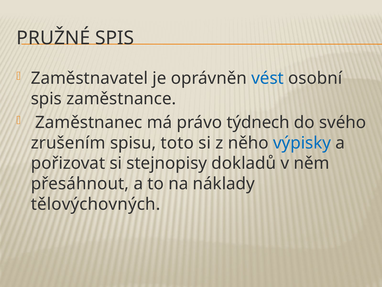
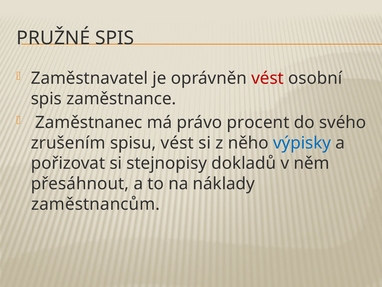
vést at (268, 78) colour: blue -> red
týdnech: týdnech -> procent
spisu toto: toto -> vést
tělovýchovných: tělovýchovných -> zaměstnancům
